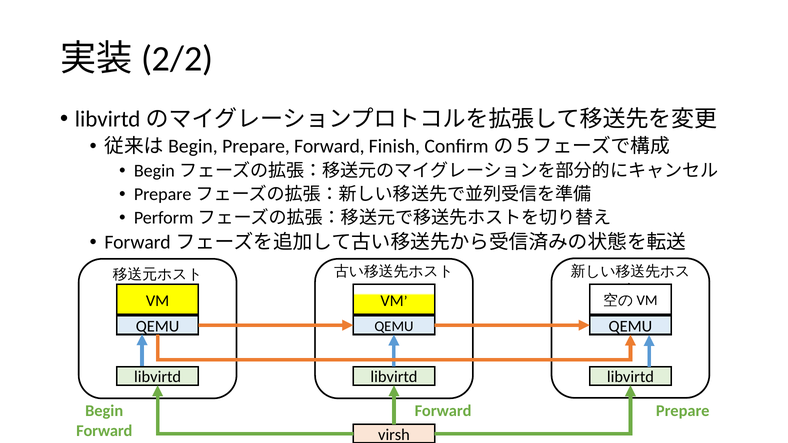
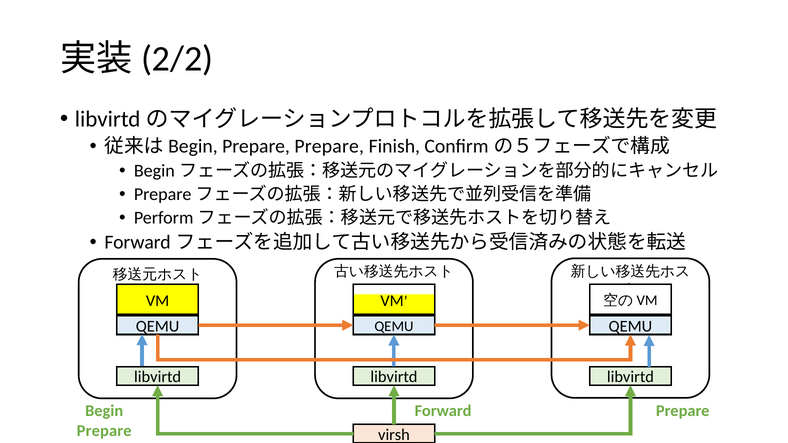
Prepare Forward: Forward -> Prepare
Forward at (104, 431): Forward -> Prepare
